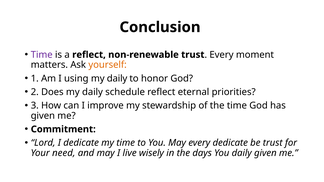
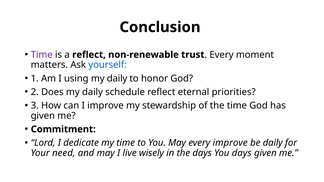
yourself colour: orange -> blue
every dedicate: dedicate -> improve
be trust: trust -> daily
You daily: daily -> days
